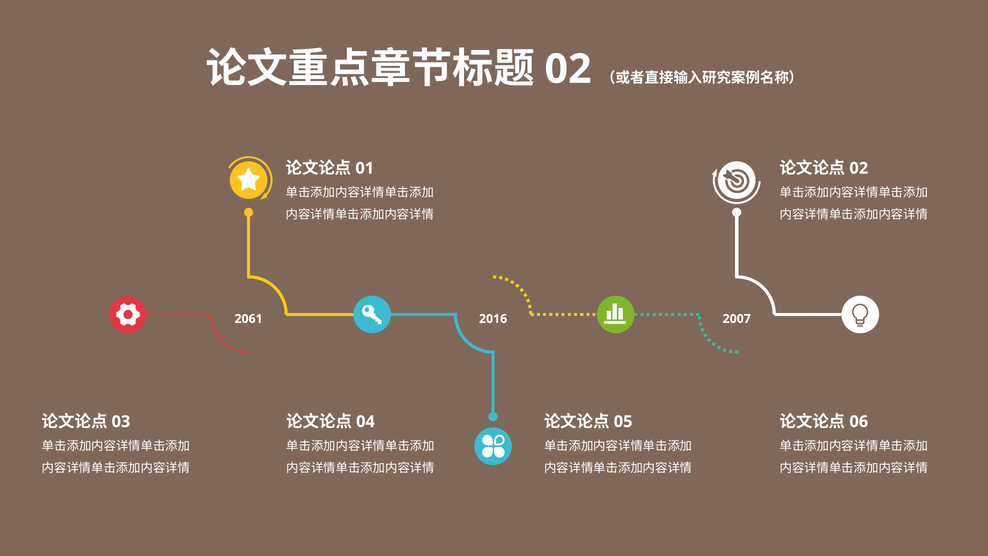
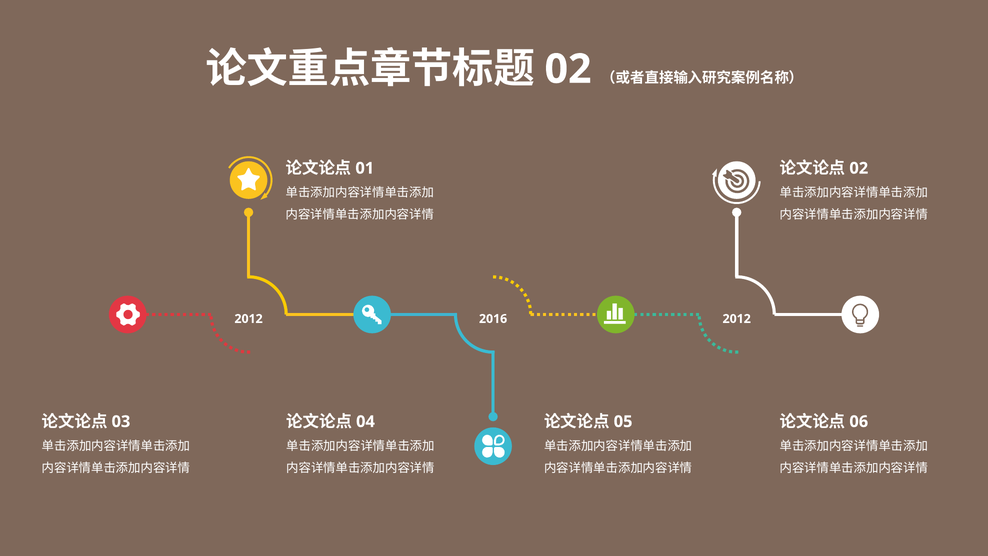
2061 at (249, 319): 2061 -> 2012
2016 2007: 2007 -> 2012
